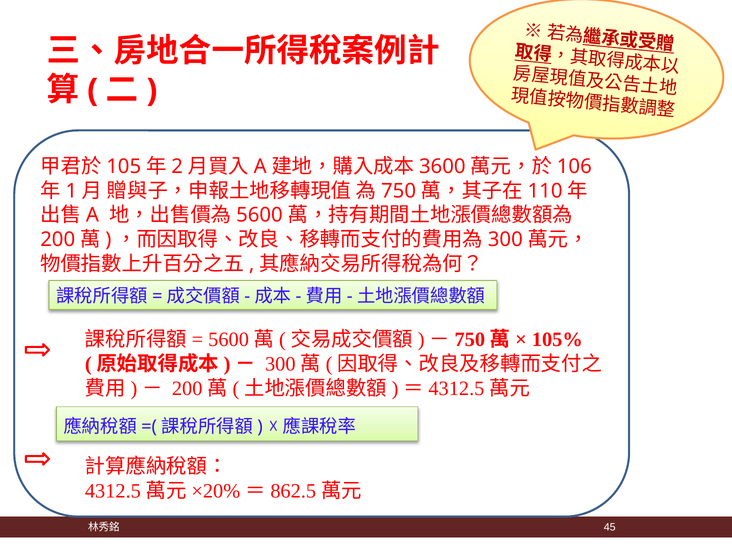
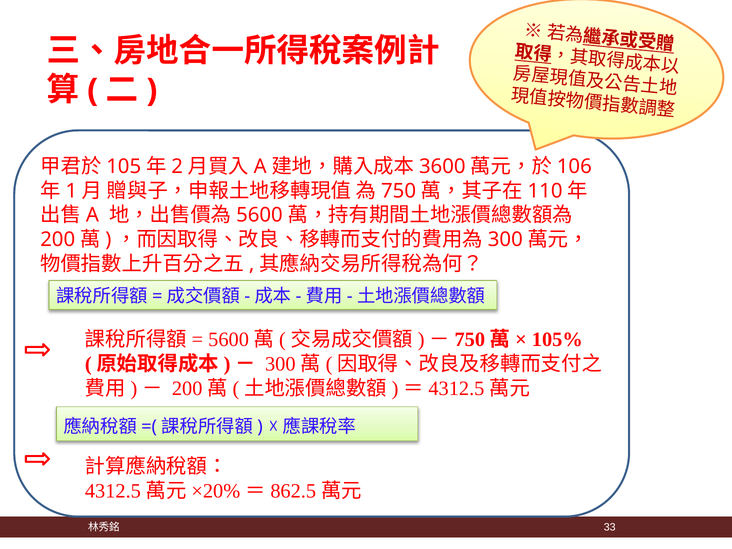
45: 45 -> 33
